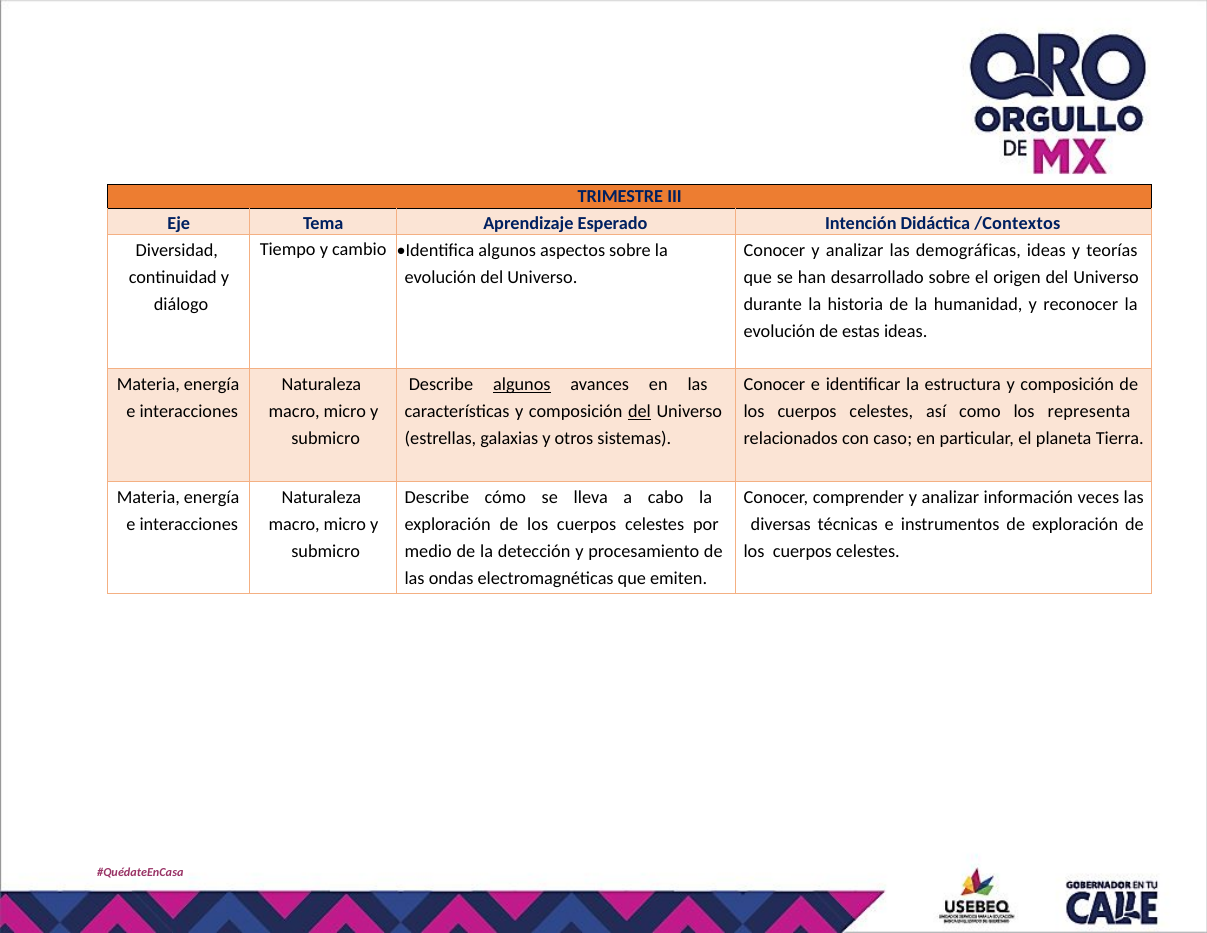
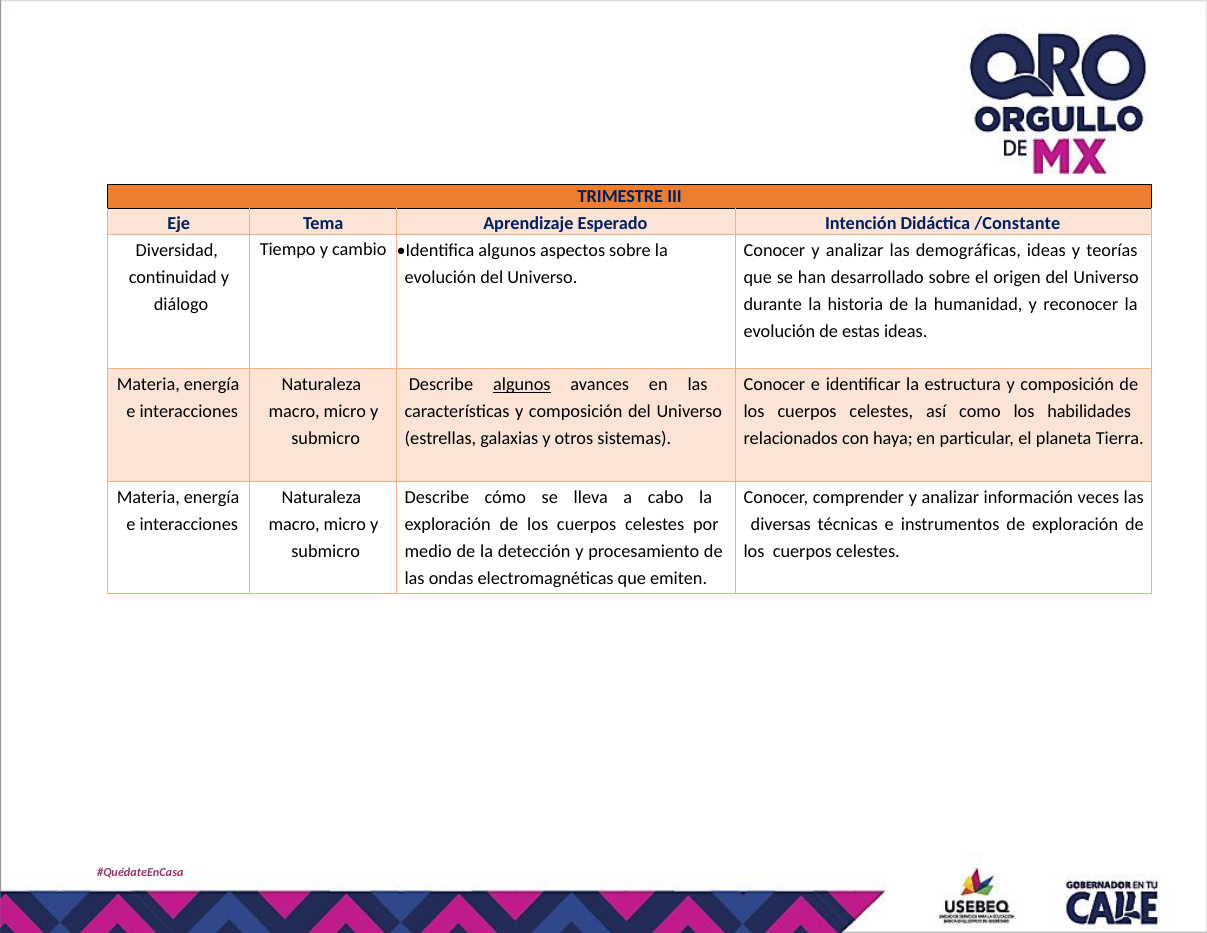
/Contextos: /Contextos -> /Constante
del at (639, 412) underline: present -> none
representa: representa -> habilidades
caso: caso -> haya
